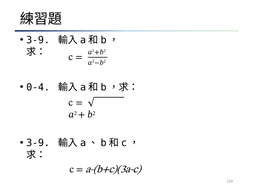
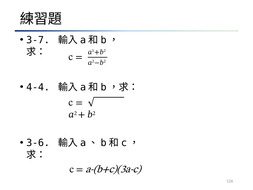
3-9 at (38, 40): 3-9 -> 3-7
0-4: 0-4 -> 4-4
3-9 at (38, 143): 3-9 -> 3-6
